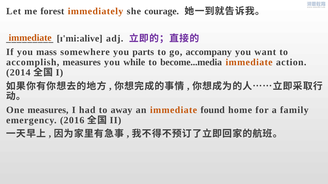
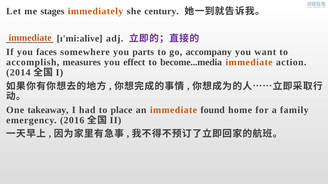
forest: forest -> stages
courage: courage -> century
mass: mass -> faces
while: while -> effect
One measures: measures -> takeaway
away: away -> place
